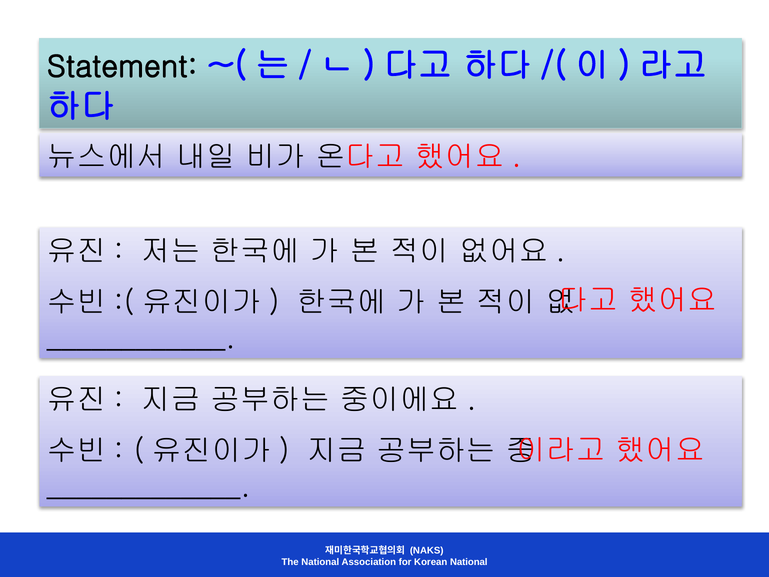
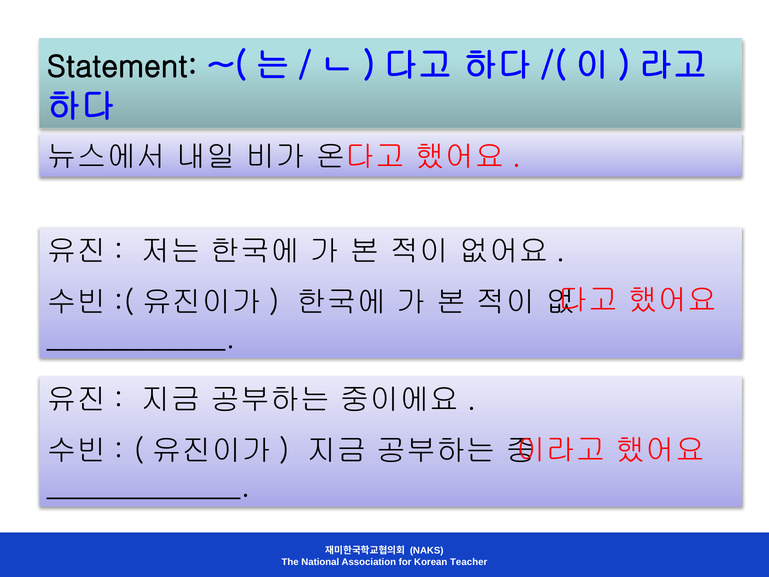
Korean National: National -> Teacher
